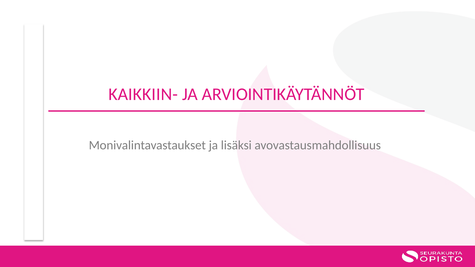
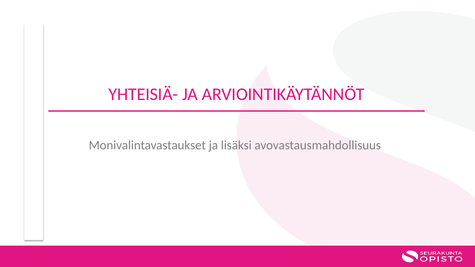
KAIKKIIN-: KAIKKIIN- -> YHTEISIÄ-
